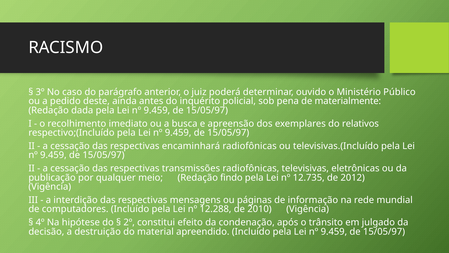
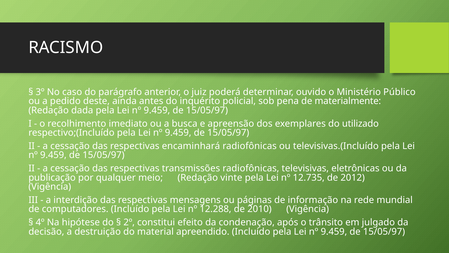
relativos: relativos -> utilizado
findo: findo -> vinte
